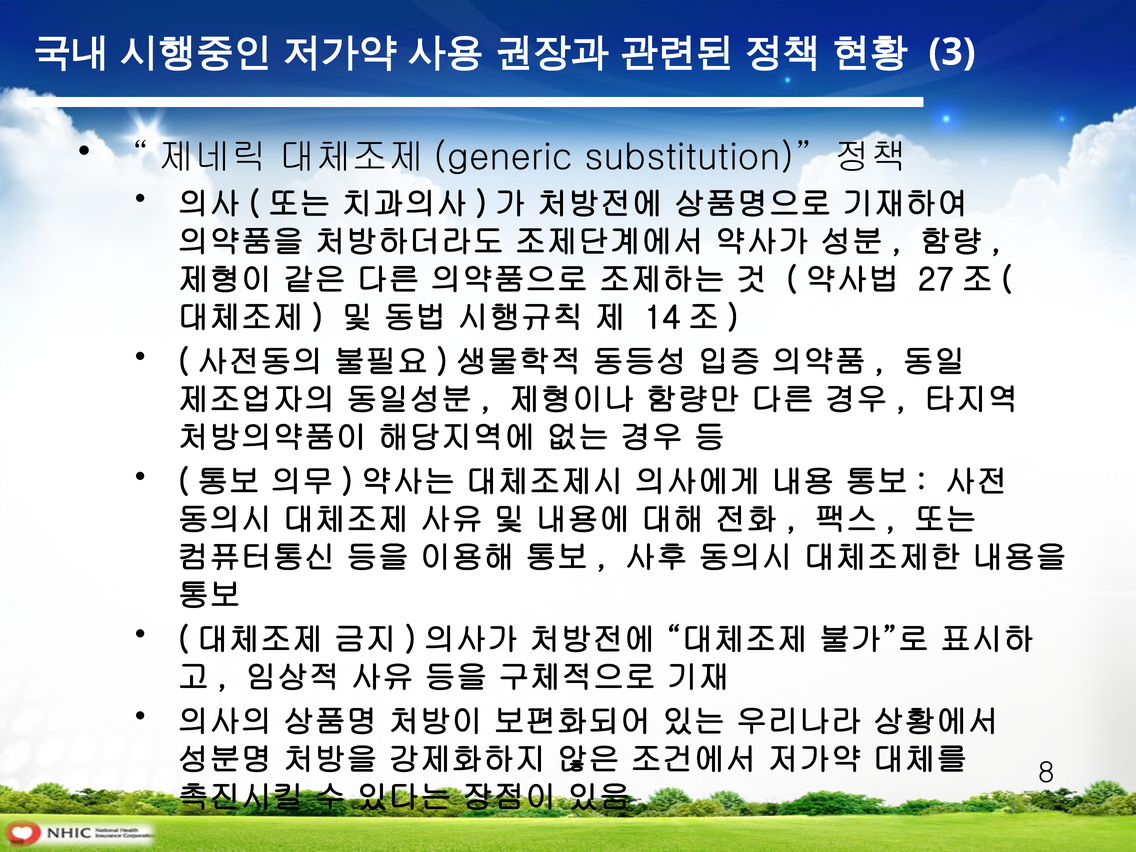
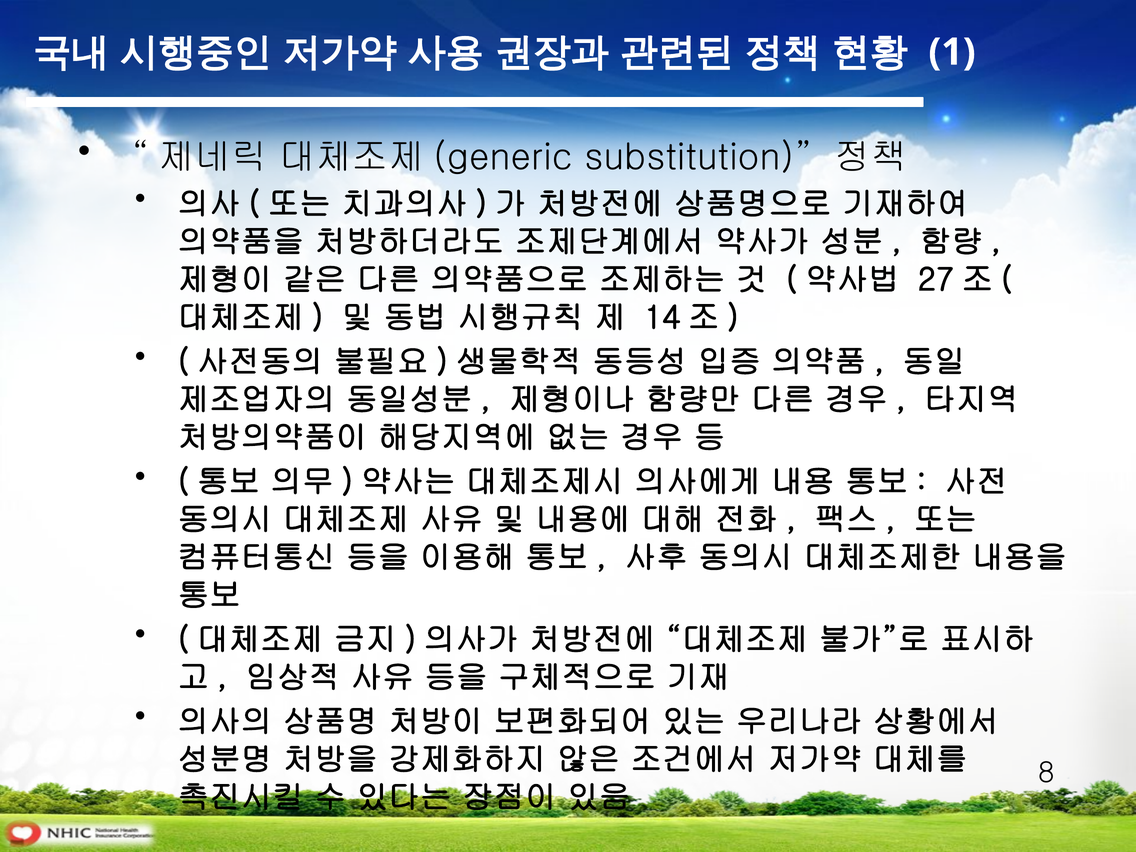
3: 3 -> 1
